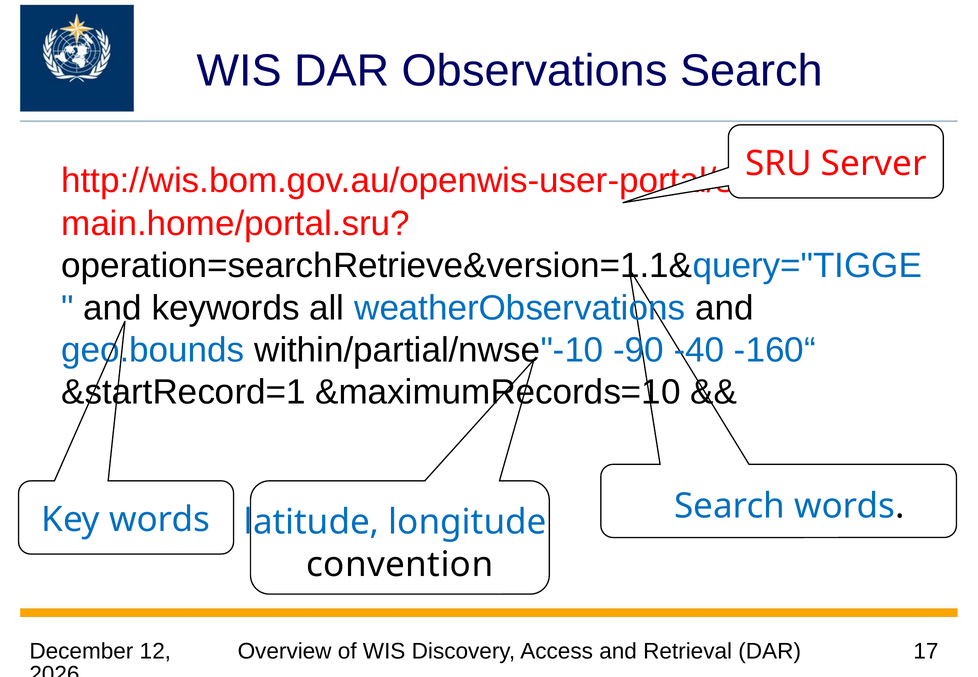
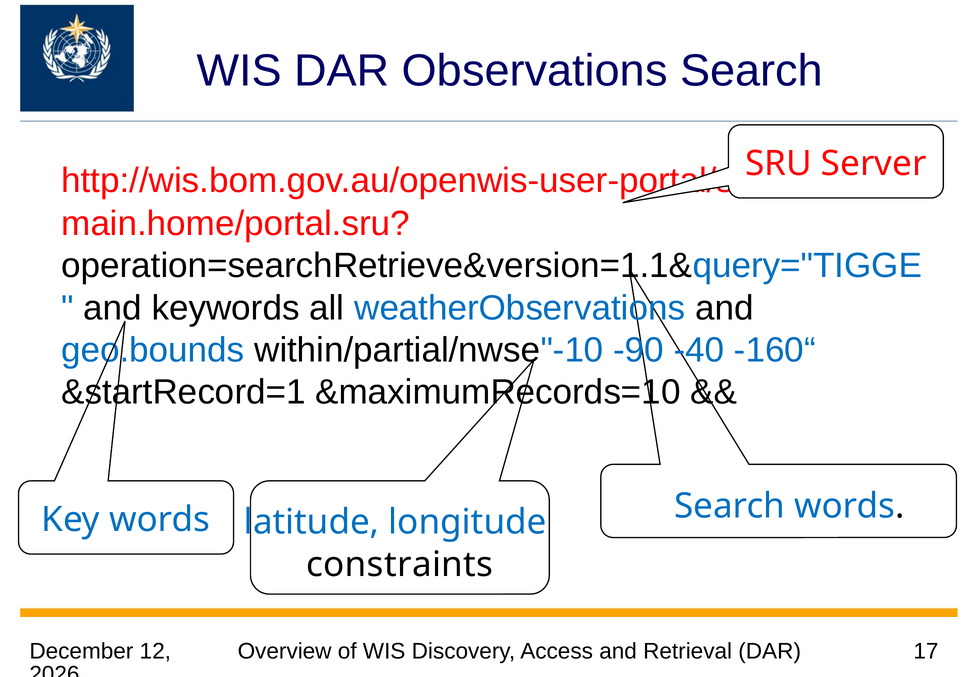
convention: convention -> constraints
